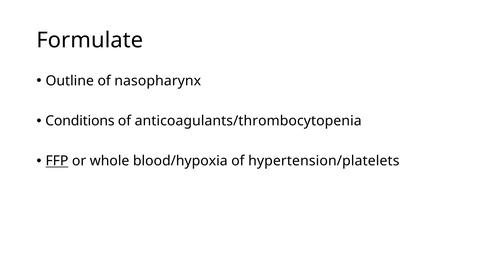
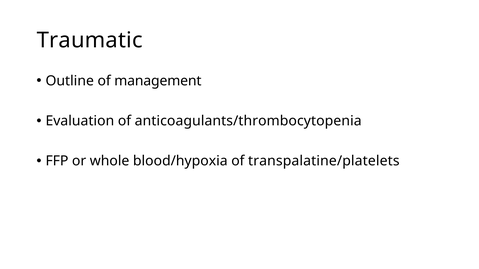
Formulate: Formulate -> Traumatic
nasopharynx: nasopharynx -> management
Conditions: Conditions -> Evaluation
FFP underline: present -> none
hypertension/platelets: hypertension/platelets -> transpalatine/platelets
